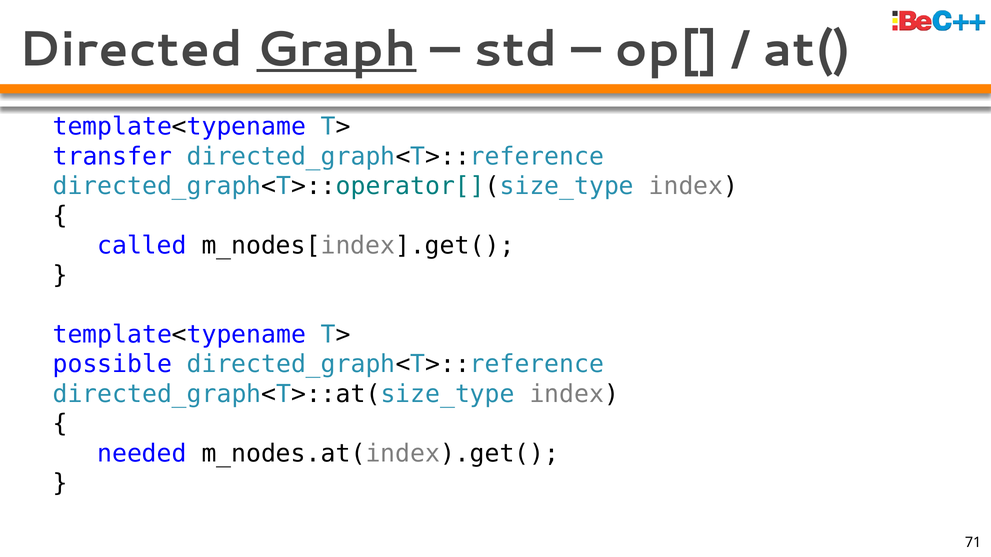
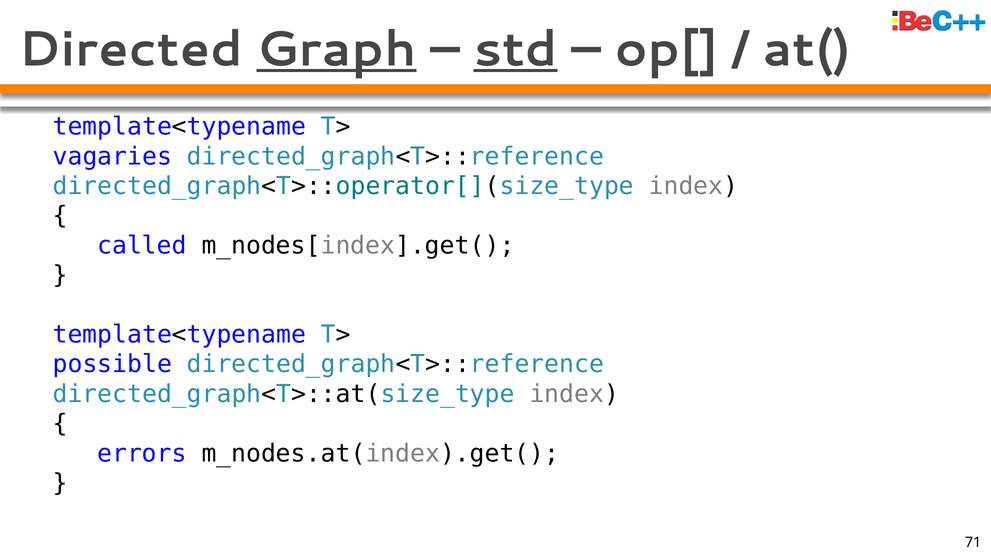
std underline: none -> present
transfer: transfer -> vagaries
needed: needed -> errors
